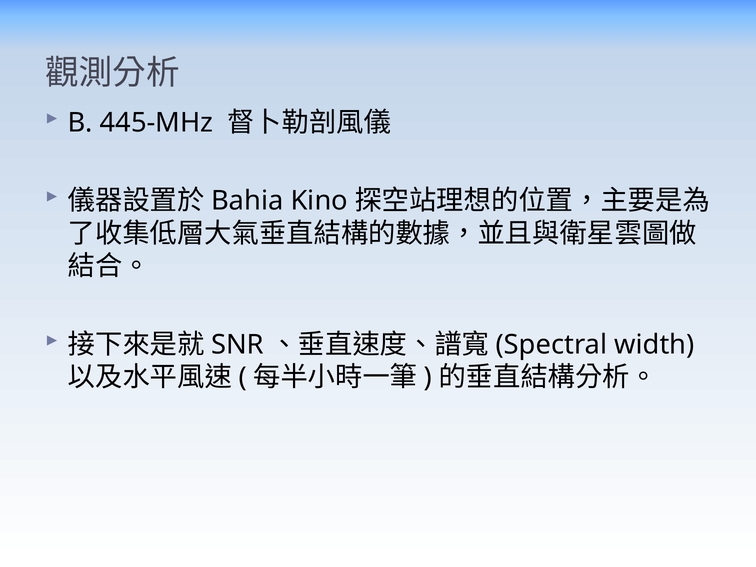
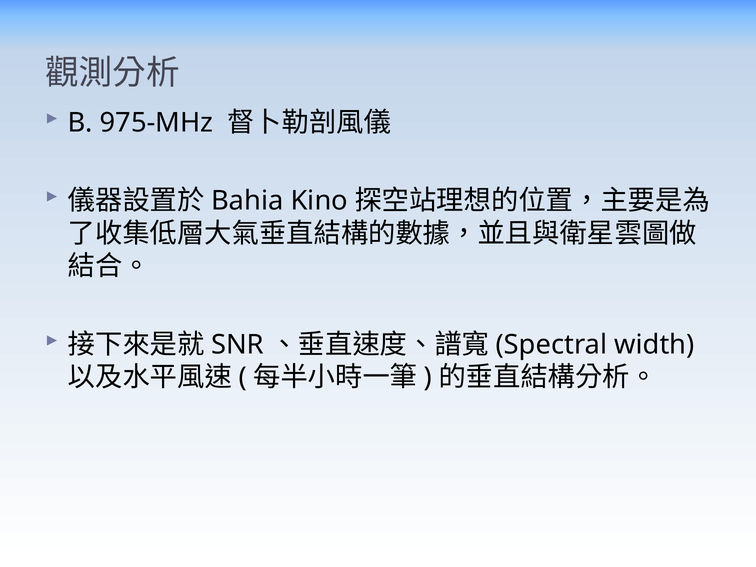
445-MHz: 445-MHz -> 975-MHz
